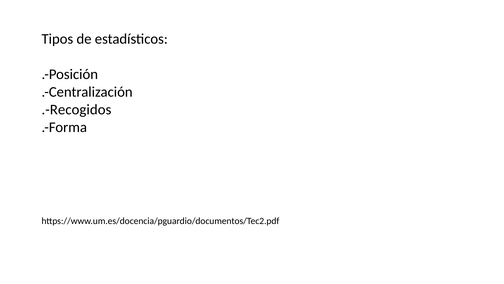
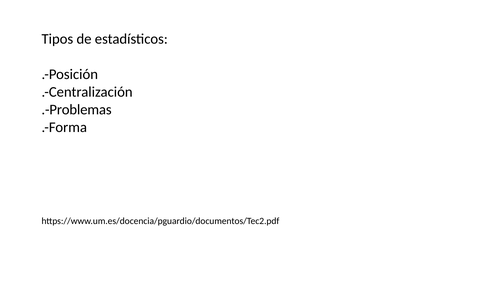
.-Recogidos: .-Recogidos -> .-Problemas
